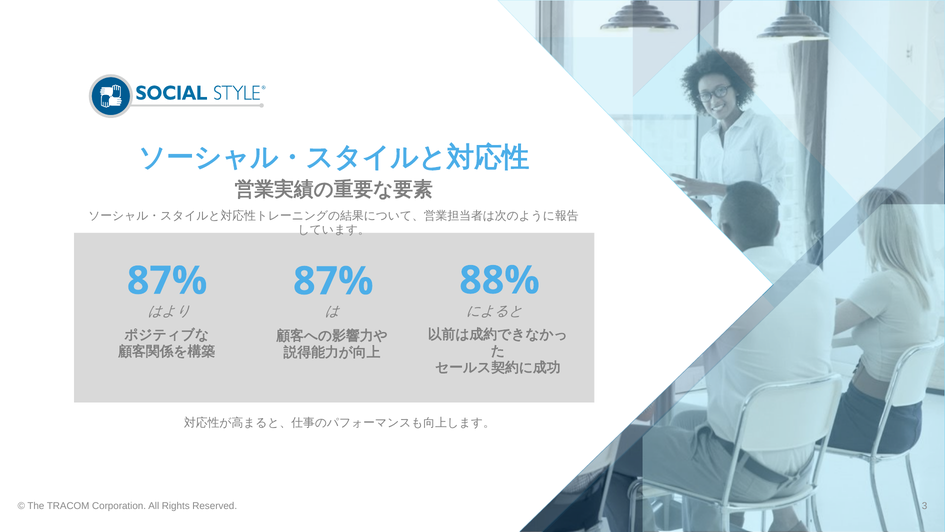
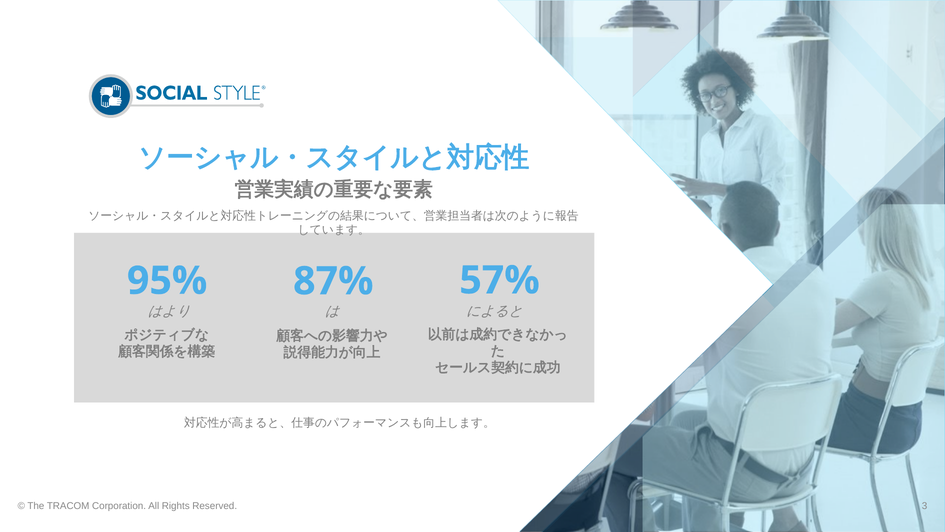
87% at (167, 281): 87% -> 95%
88%: 88% -> 57%
